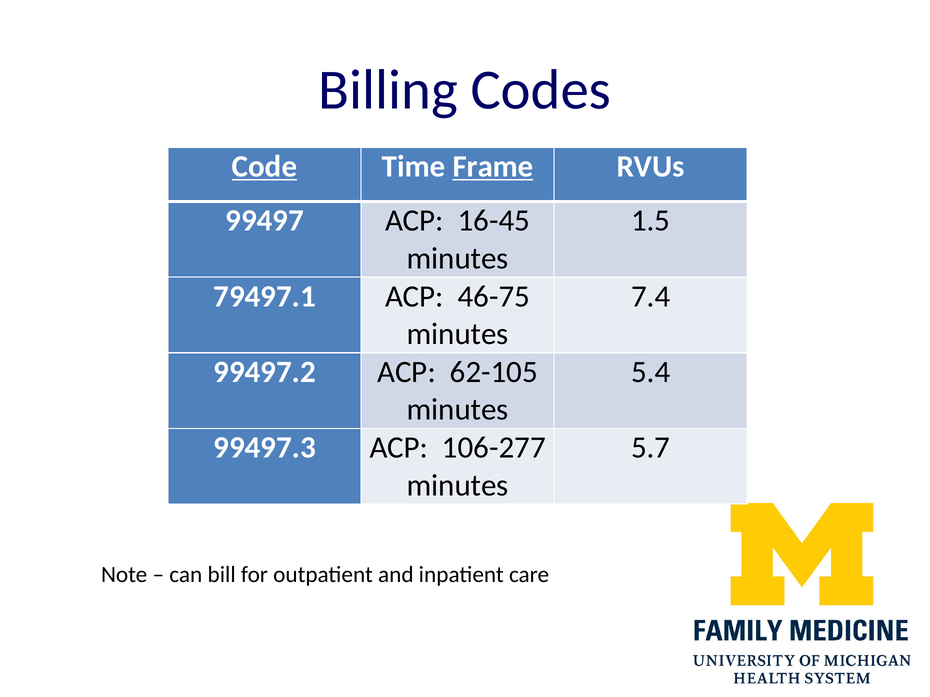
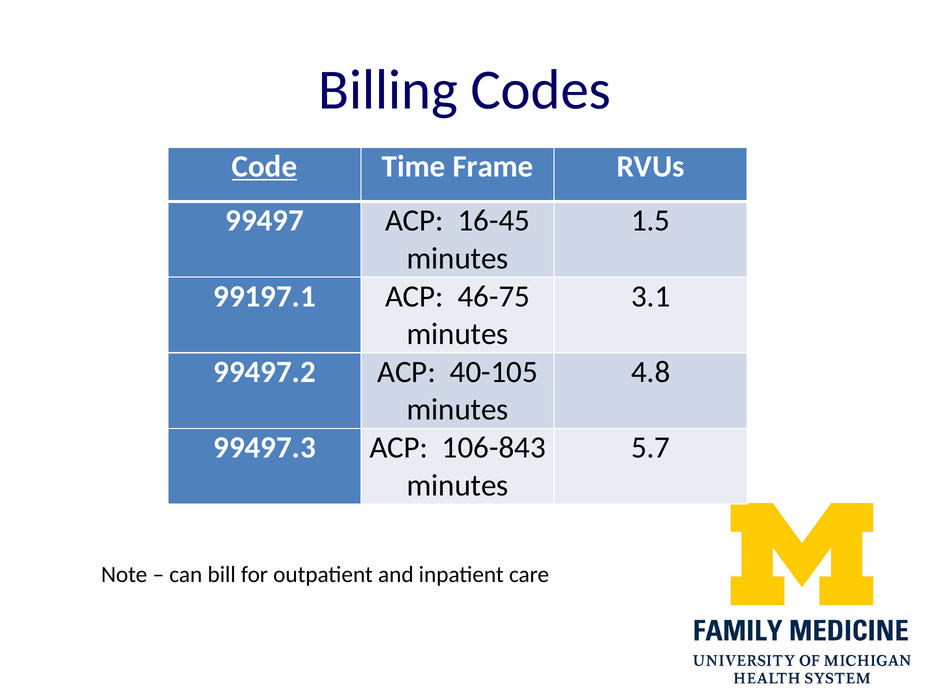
Frame underline: present -> none
79497.1: 79497.1 -> 99197.1
7.4: 7.4 -> 3.1
62-105: 62-105 -> 40-105
5.4: 5.4 -> 4.8
106-277: 106-277 -> 106-843
